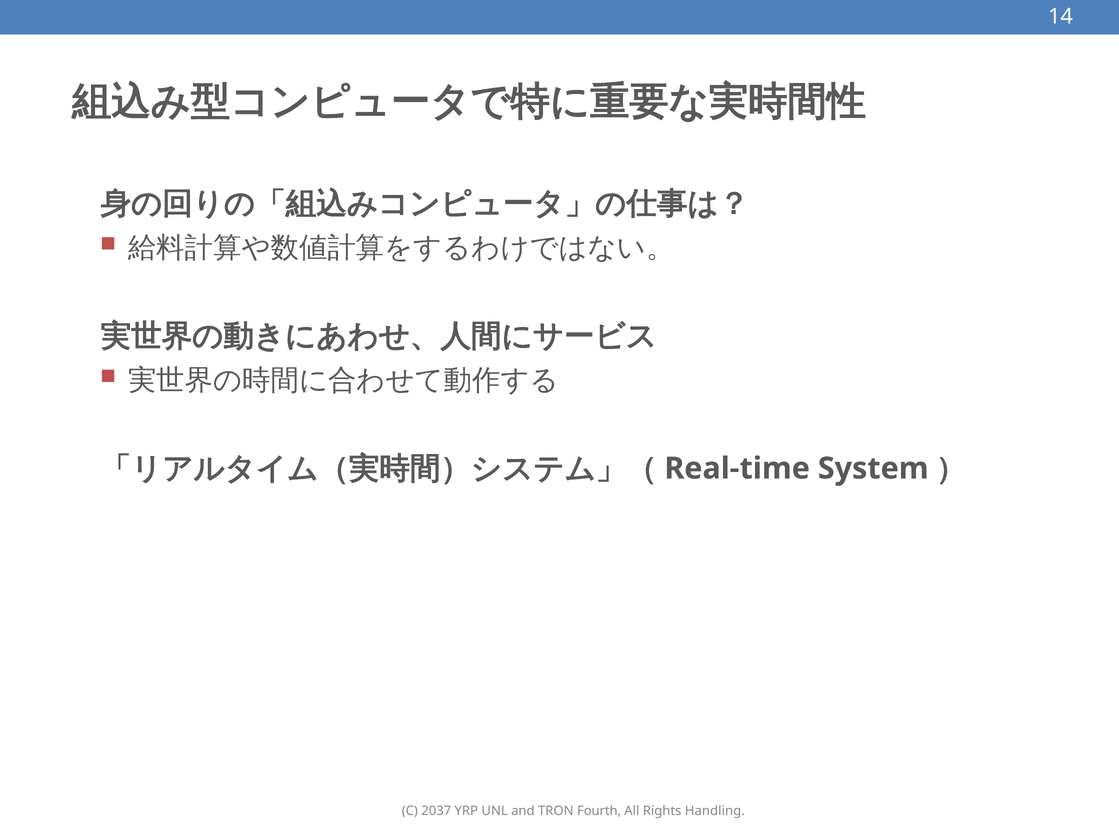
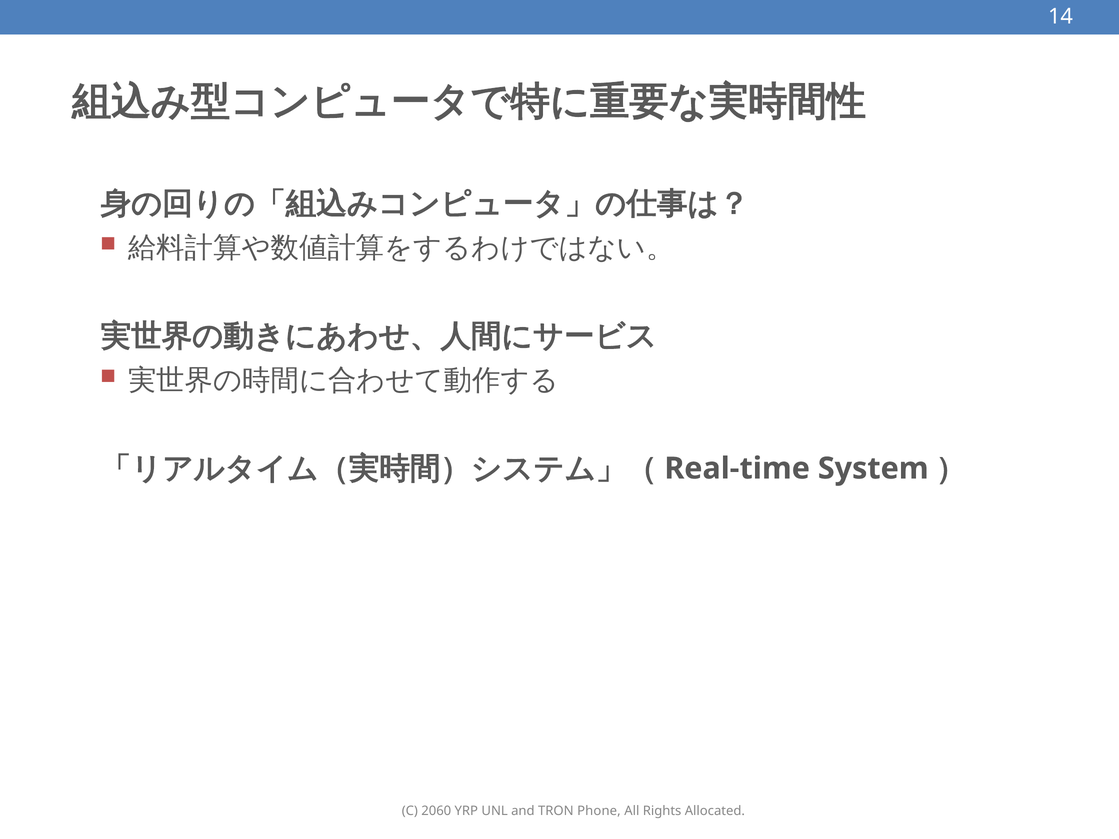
2037: 2037 -> 2060
Fourth: Fourth -> Phone
Handling: Handling -> Allocated
